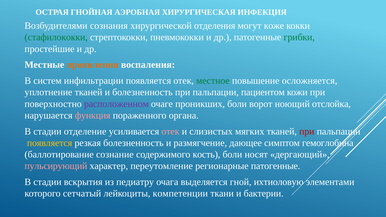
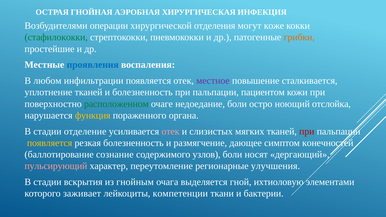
сознания: сознания -> операции
грибки colour: green -> orange
проявления colour: orange -> blue
систем: систем -> любом
местное colour: green -> purple
осложняется: осложняется -> сталкивается
расположенном colour: purple -> green
проникших: проникших -> недоедание
ворот: ворот -> остро
функция colour: pink -> yellow
гемоглобина: гемоглобина -> конечностей
кость: кость -> узлов
регионарные патогенные: патогенные -> улучшения
педиатру: педиатру -> гнойным
сетчатый: сетчатый -> заживает
